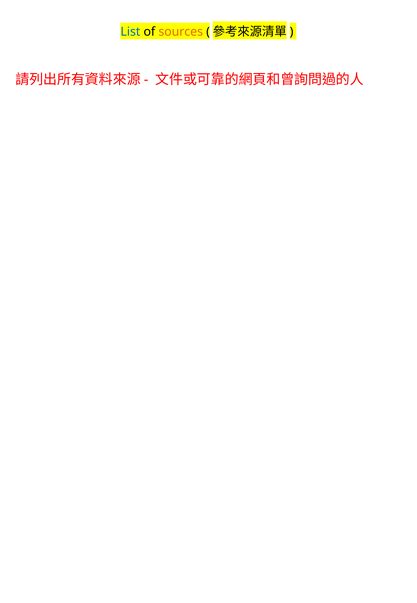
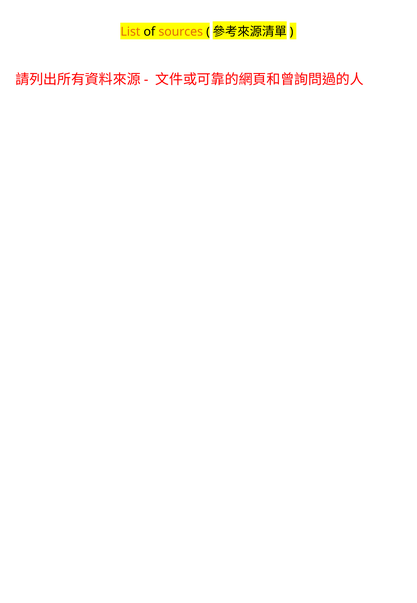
List colour: blue -> orange
